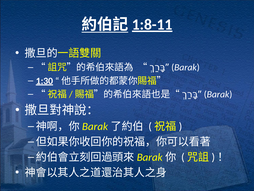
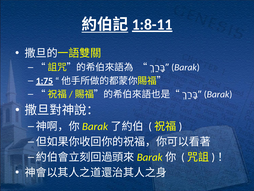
1:30: 1:30 -> 1:75
